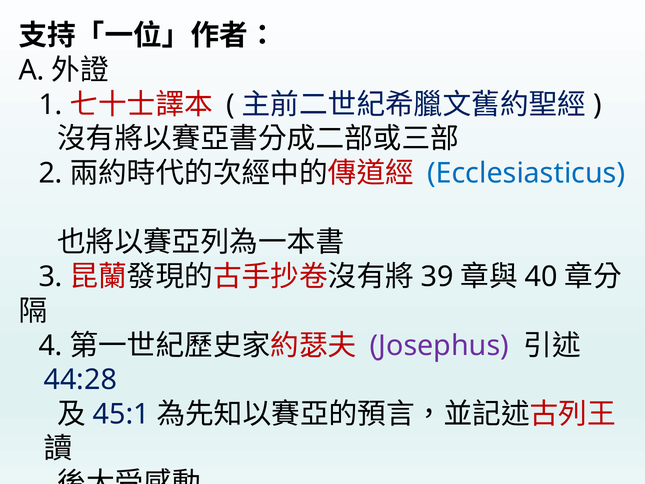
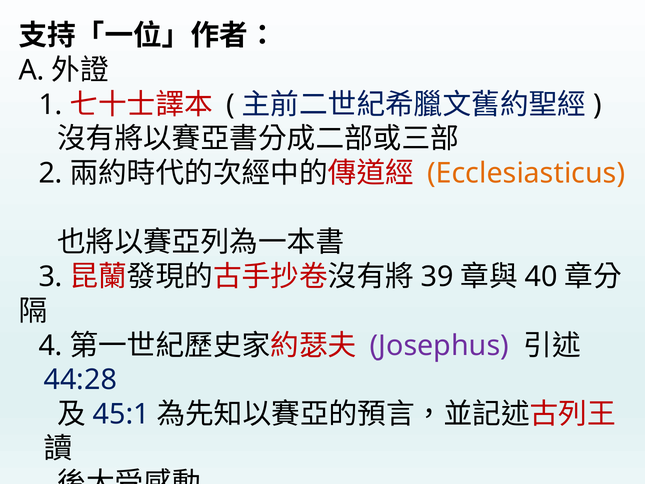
Ecclesiasticus colour: blue -> orange
